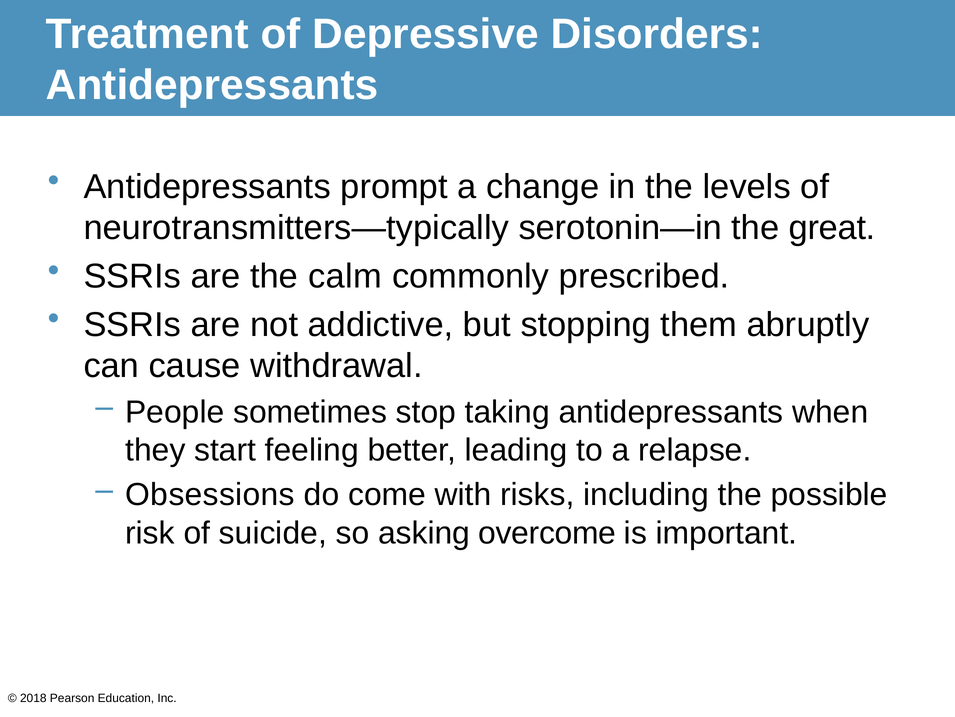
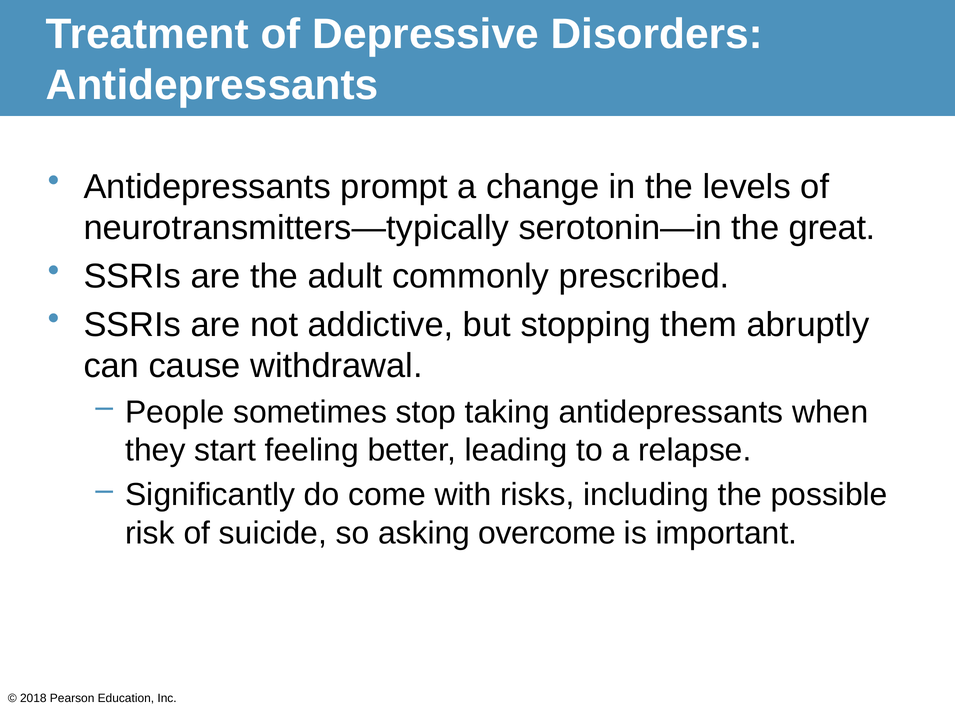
calm: calm -> adult
Obsessions: Obsessions -> Significantly
